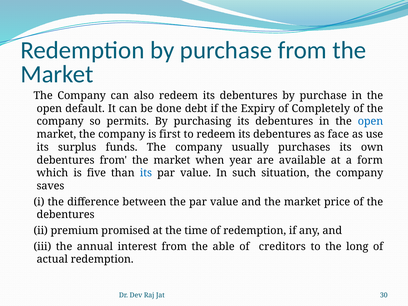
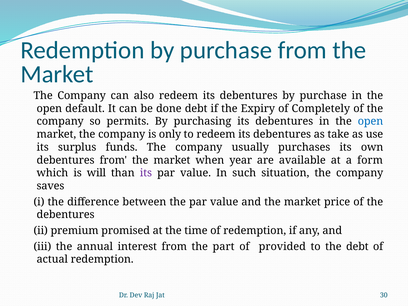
first: first -> only
face: face -> take
five: five -> will
its at (146, 173) colour: blue -> purple
able: able -> part
creditors: creditors -> provided
the long: long -> debt
